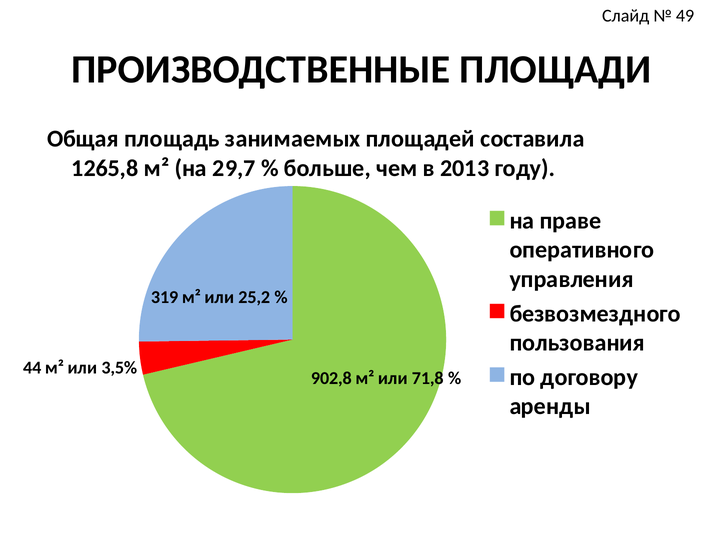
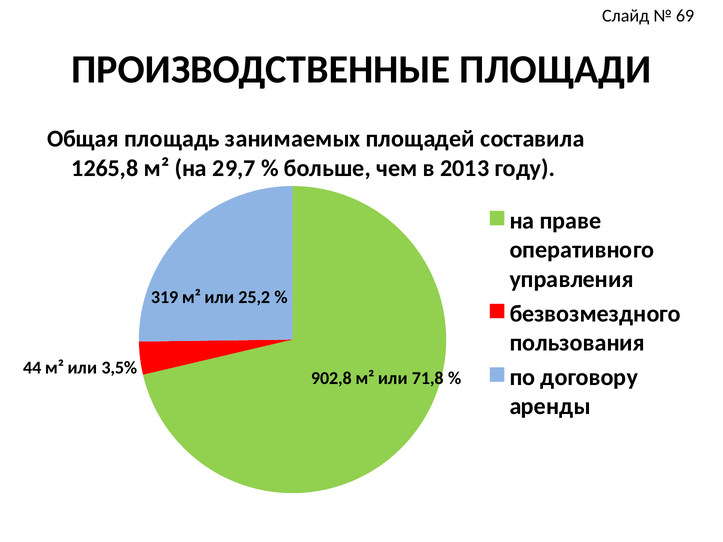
49: 49 -> 69
